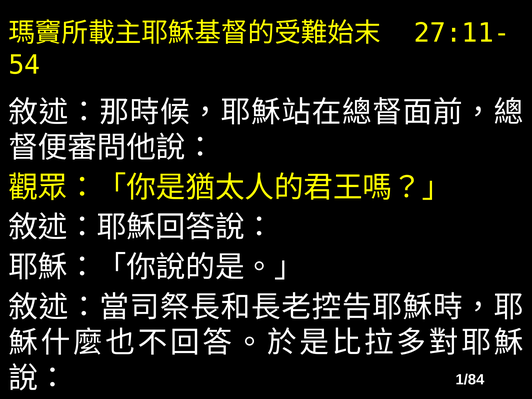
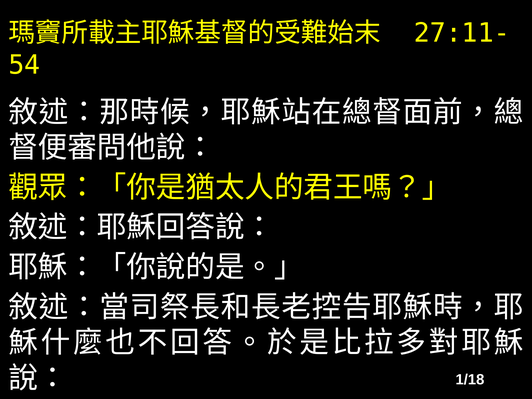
1/84: 1/84 -> 1/18
